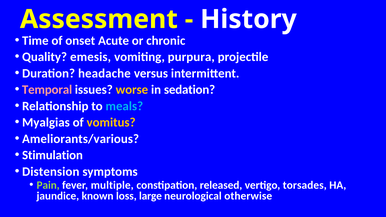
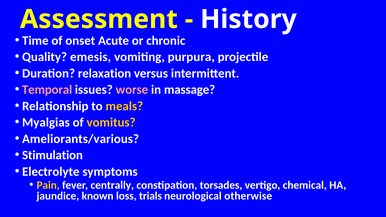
headache: headache -> relaxation
worse colour: yellow -> pink
sedation: sedation -> massage
meals colour: light blue -> yellow
Distension: Distension -> Electrolyte
Pain colour: light green -> yellow
multiple: multiple -> centrally
released: released -> torsades
torsades: torsades -> chemical
large: large -> trials
